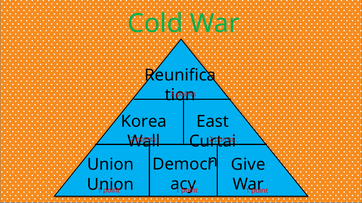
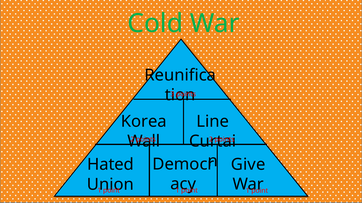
East: East -> Line
Union at (110, 165): Union -> Hated
